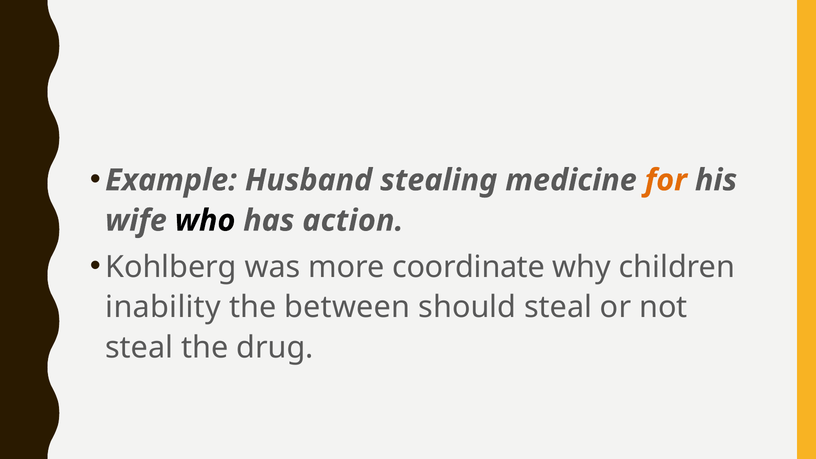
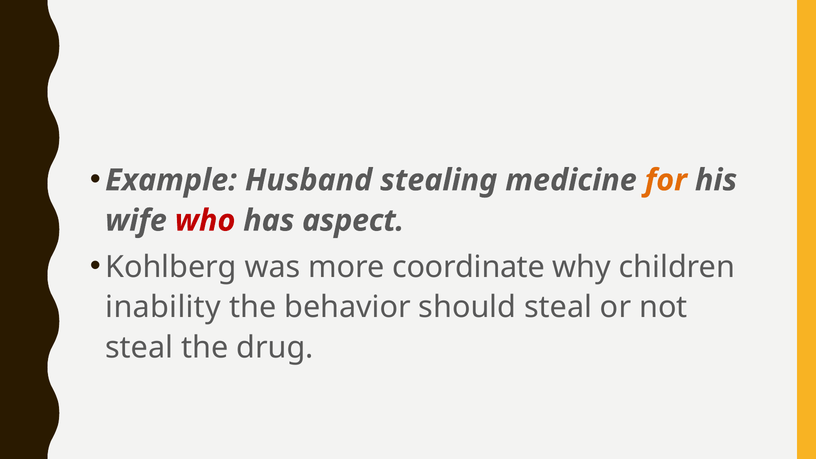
who colour: black -> red
action: action -> aspect
between: between -> behavior
